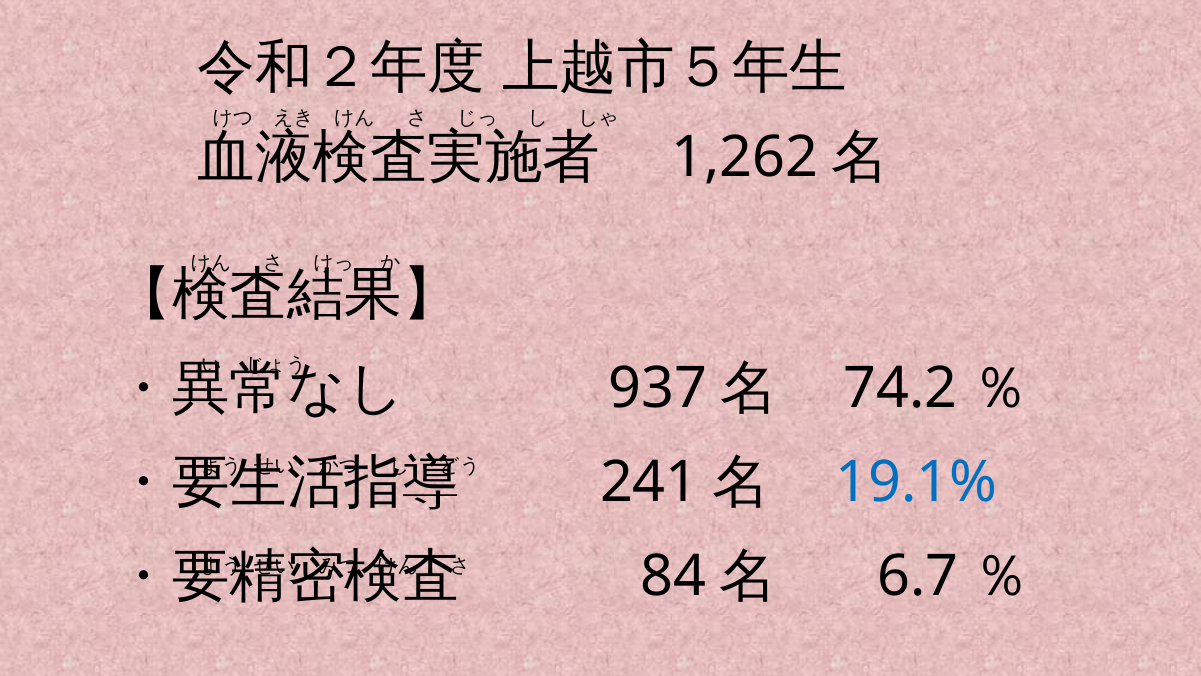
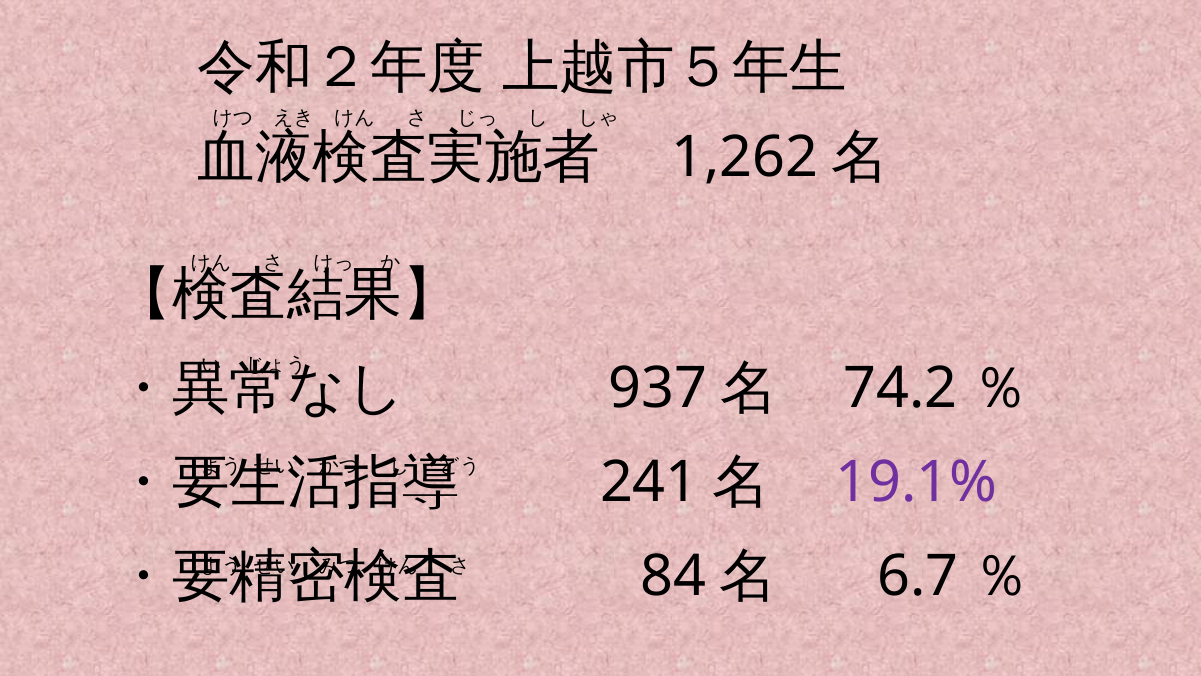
19.1% colour: blue -> purple
